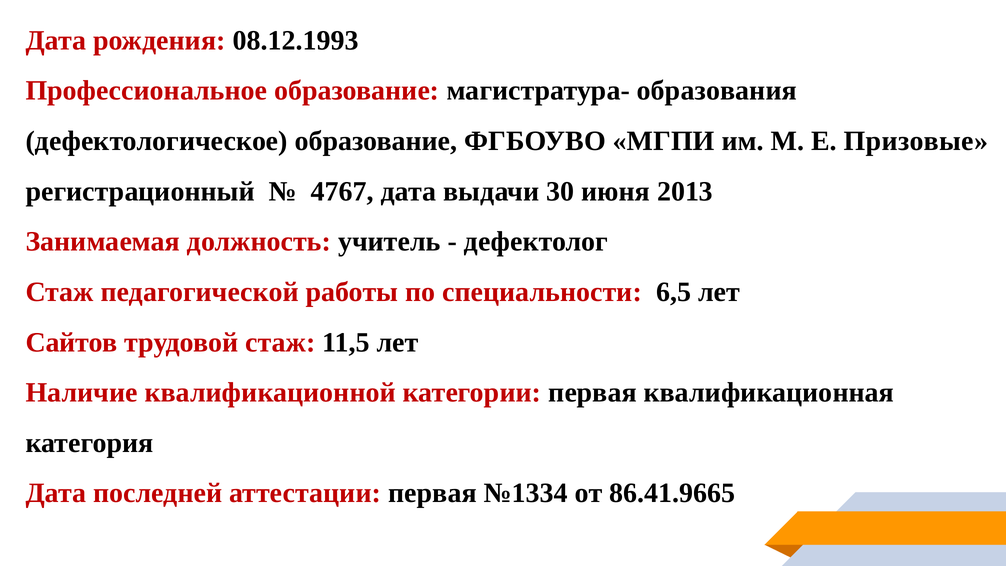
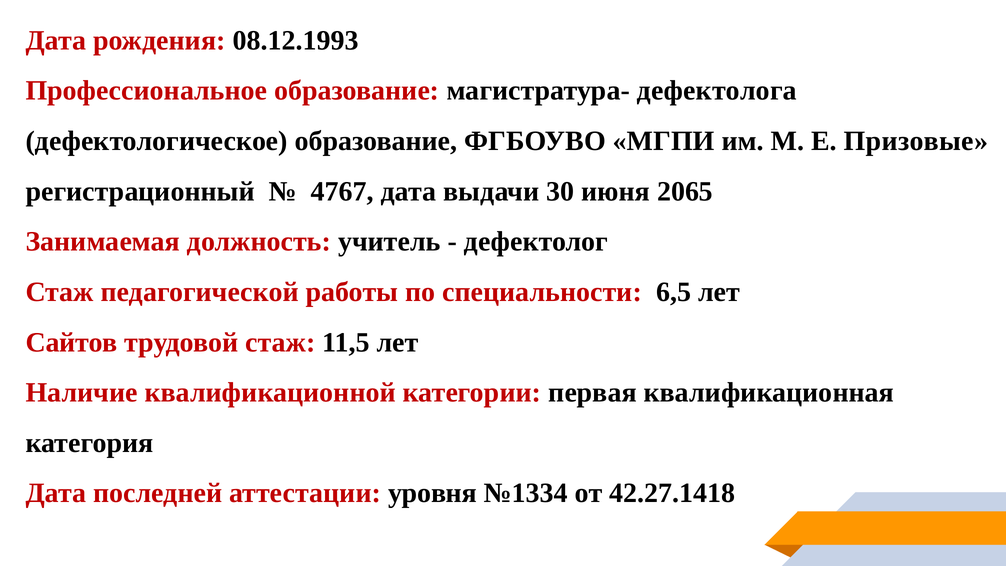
образования: образования -> дефектолога
2013: 2013 -> 2065
аттестации первая: первая -> уровня
86.41.9665: 86.41.9665 -> 42.27.1418
